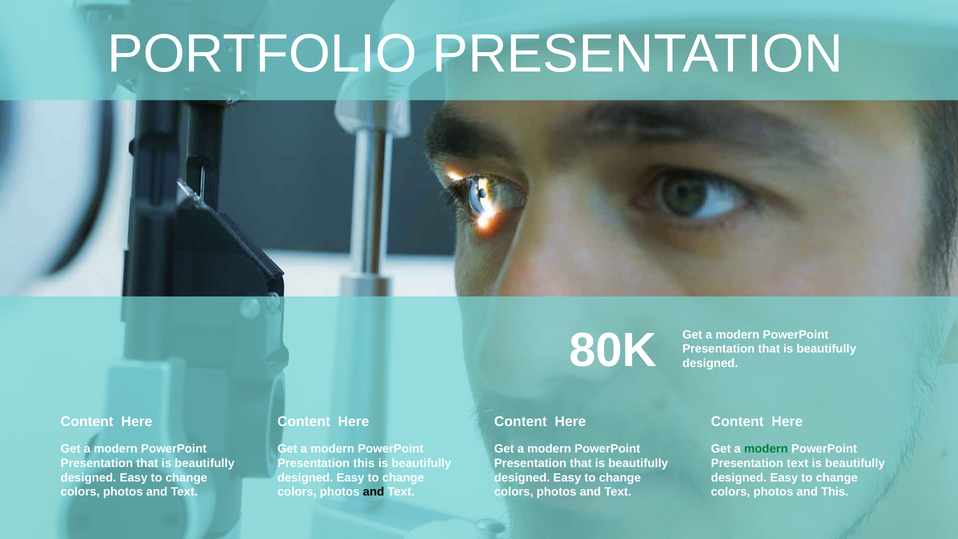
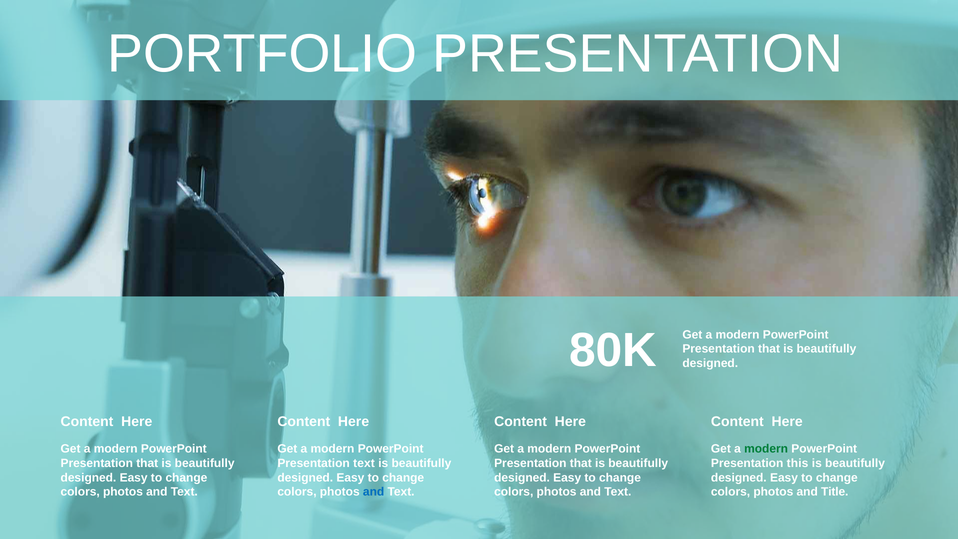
Presentation this: this -> text
Presentation text: text -> this
and at (374, 492) colour: black -> blue
and This: This -> Title
